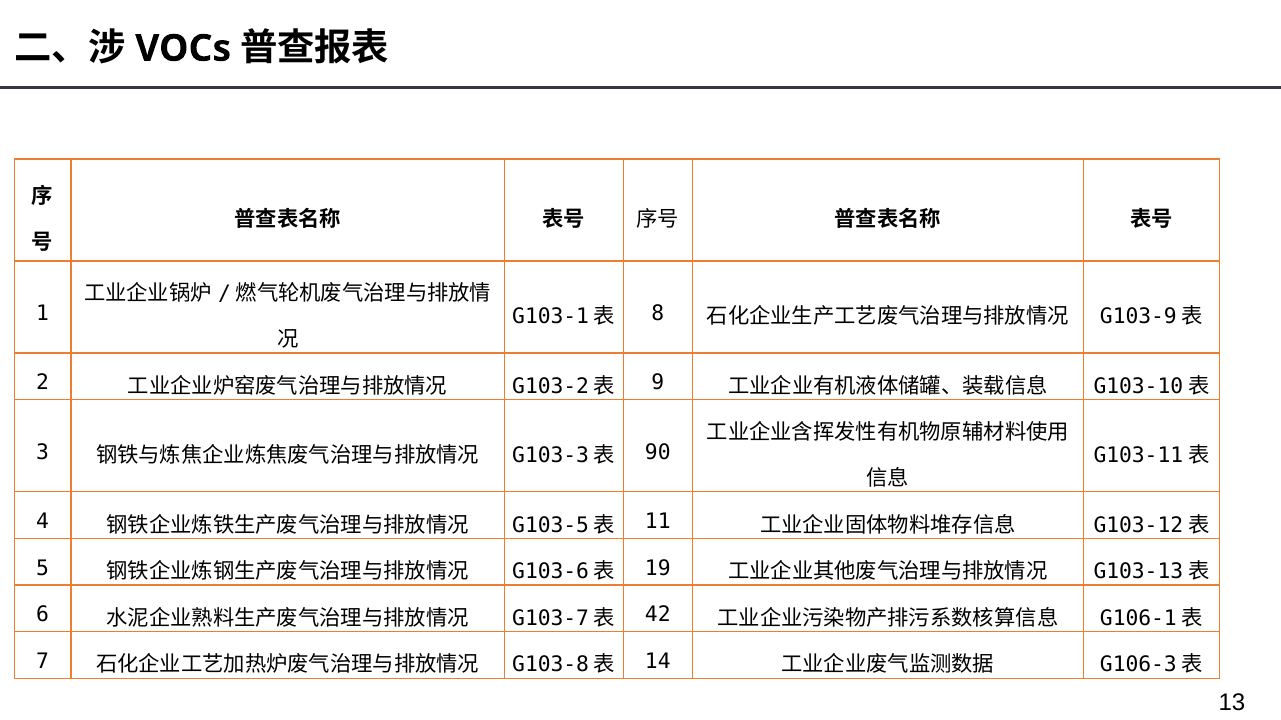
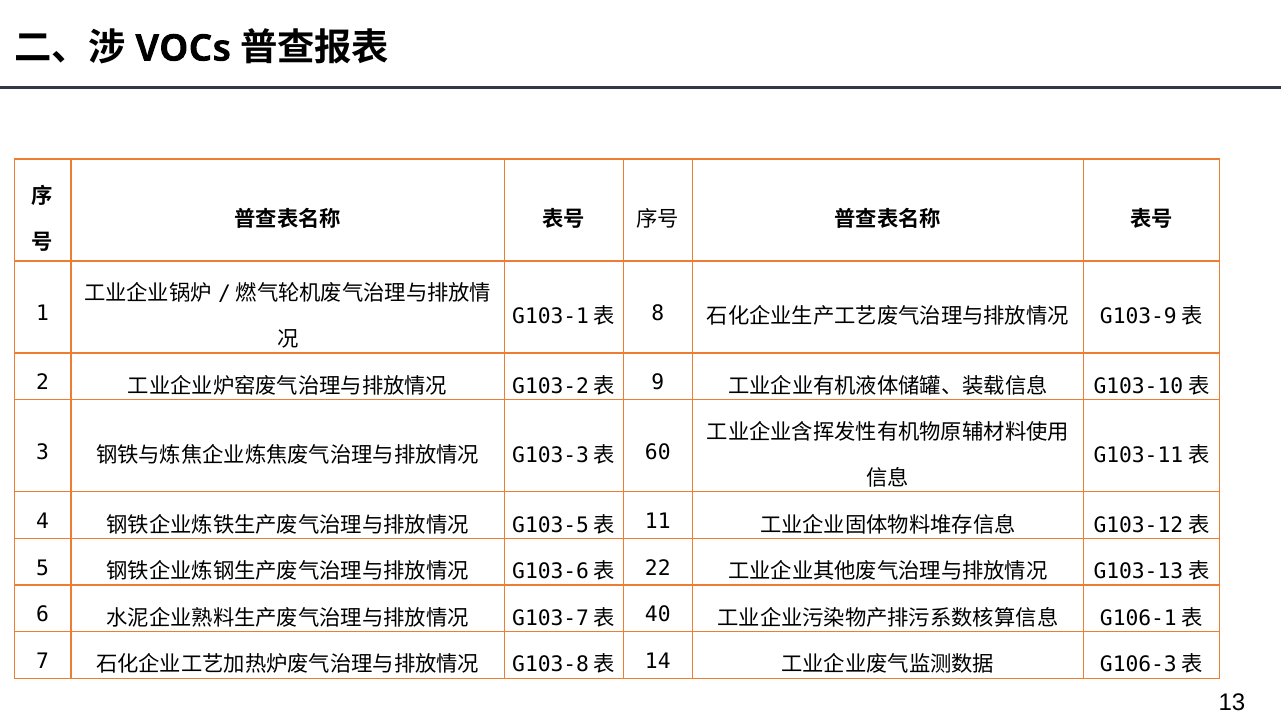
90: 90 -> 60
19: 19 -> 22
42: 42 -> 40
